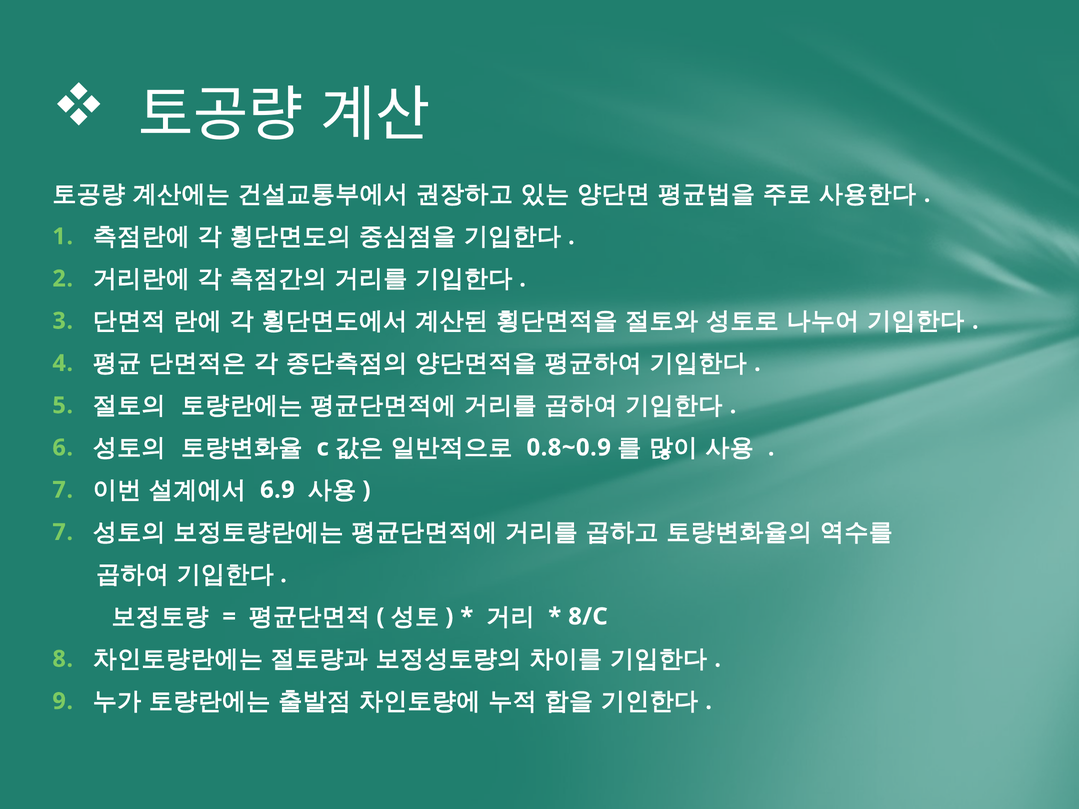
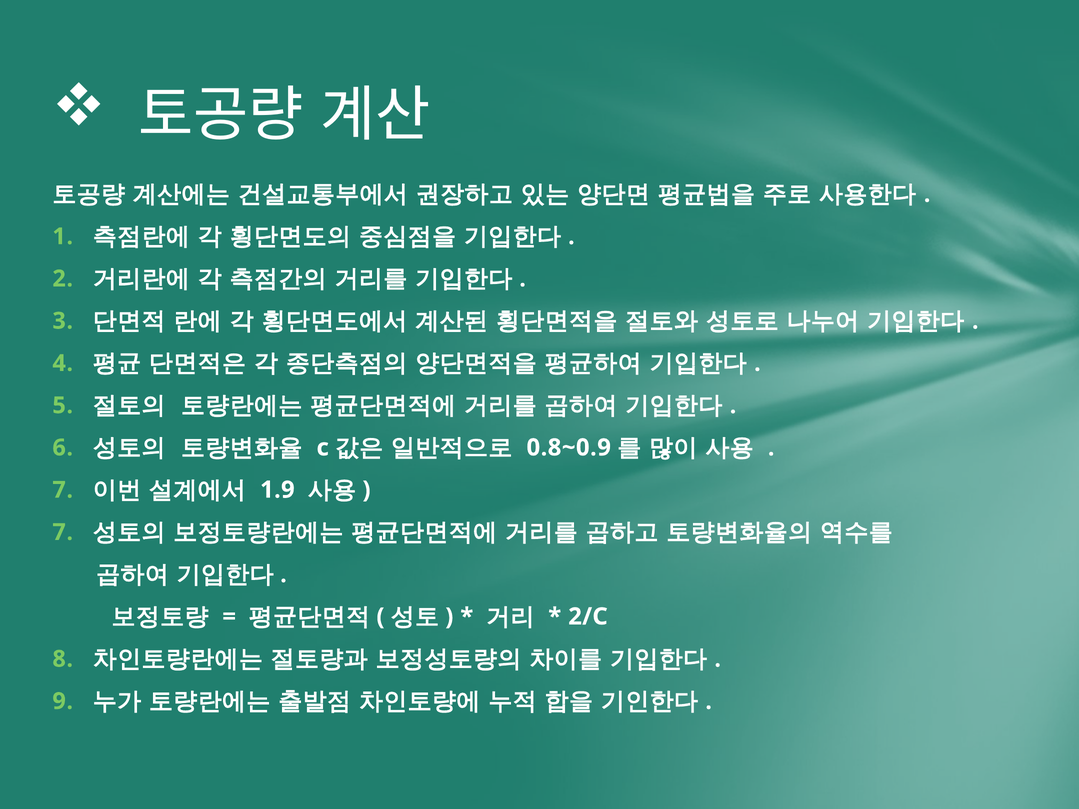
6.9: 6.9 -> 1.9
8/C: 8/C -> 2/C
